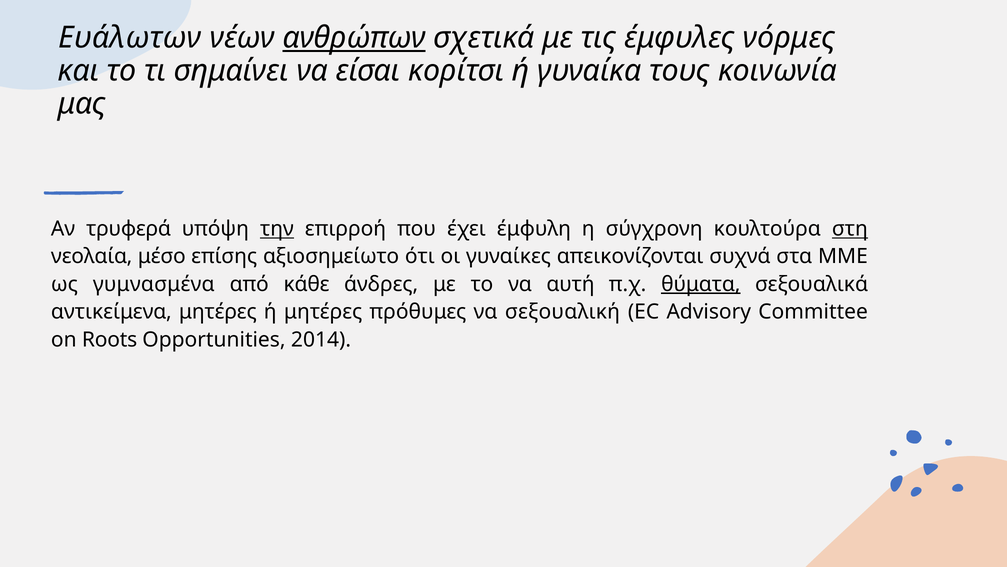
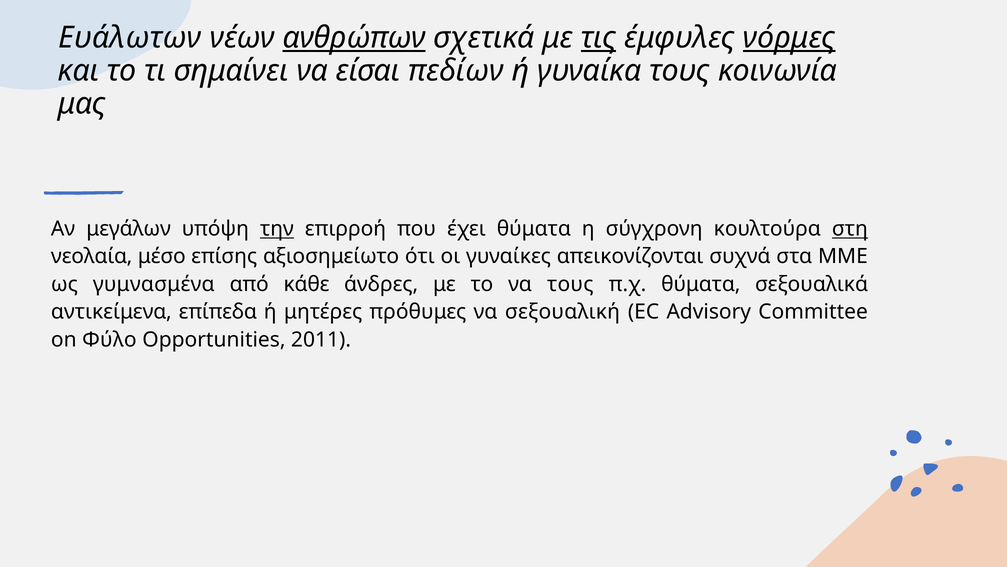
τις underline: none -> present
νόρμες underline: none -> present
κορίτσι: κορίτσι -> πεδίων
τρυφερά: τρυφερά -> μεγάλων
έχει έμφυλη: έμφυλη -> θύματα
να αυτή: αυτή -> τους
θύματα at (701, 284) underline: present -> none
αντικείμενα μητέρες: μητέρες -> επίπεδα
Roots: Roots -> Φύλο
2014: 2014 -> 2011
